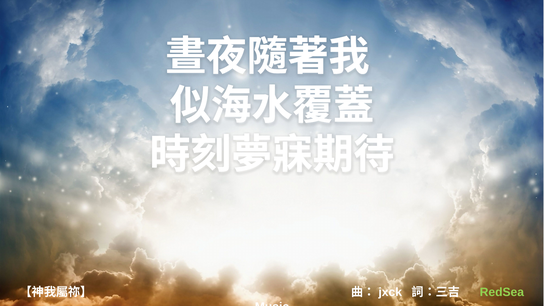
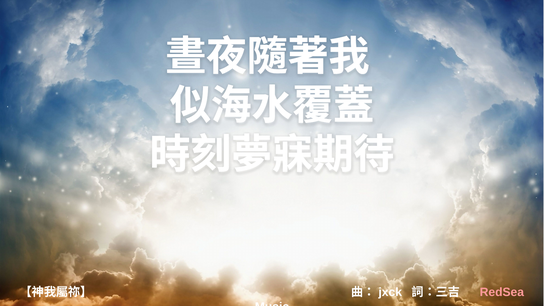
RedSea colour: light green -> pink
